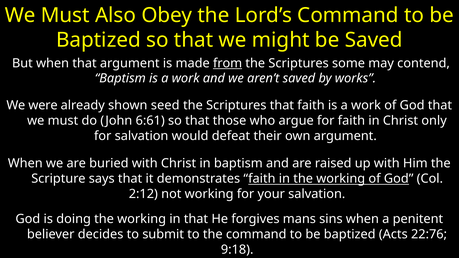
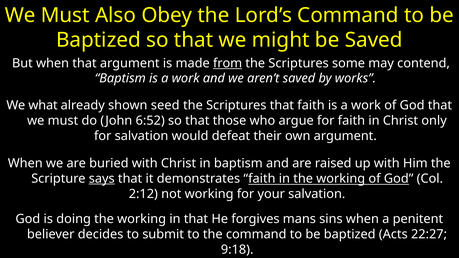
were: were -> what
6:61: 6:61 -> 6:52
says underline: none -> present
22:76: 22:76 -> 22:27
